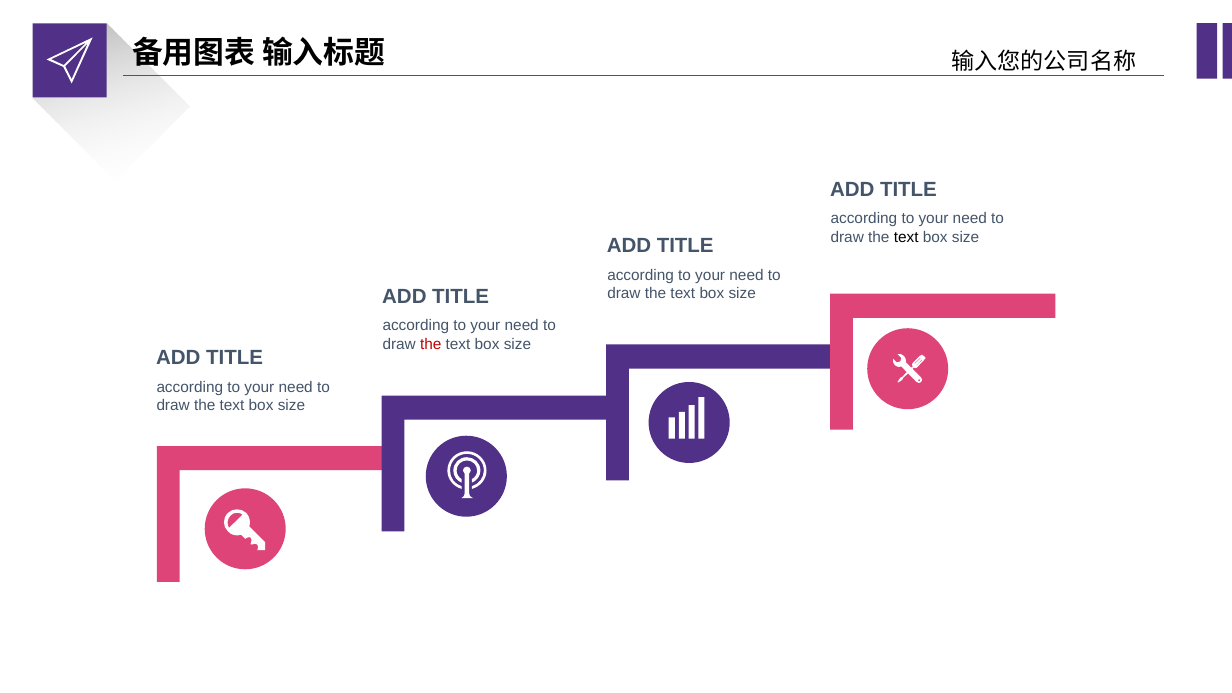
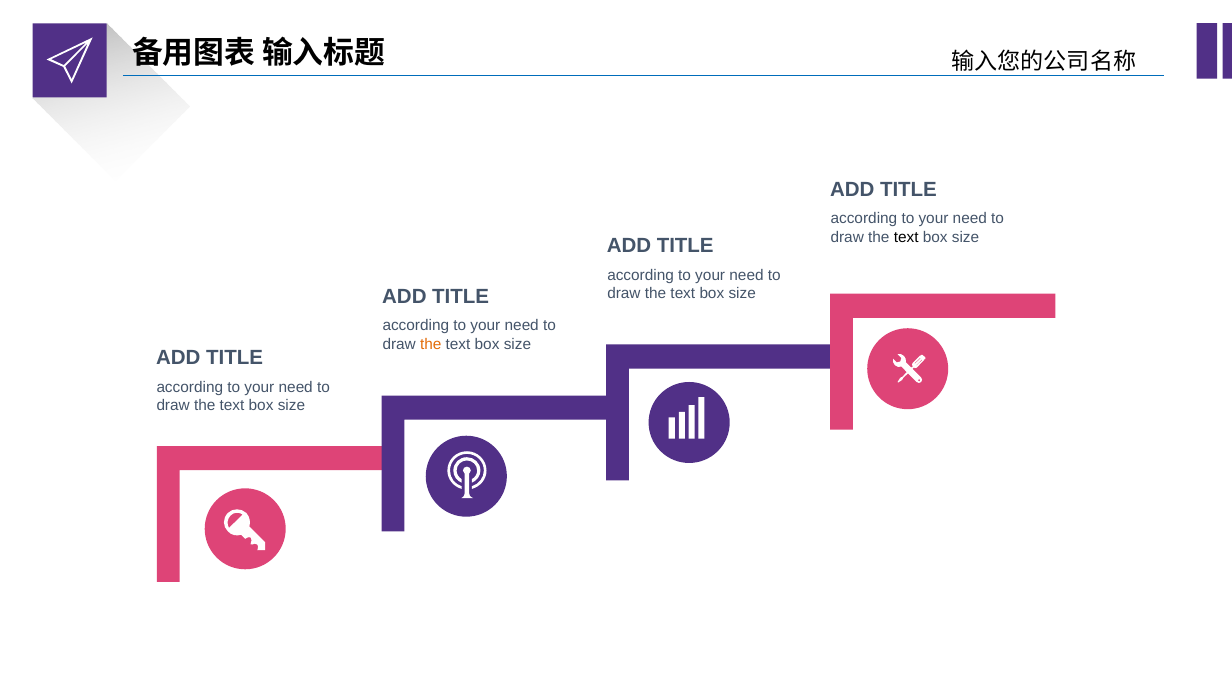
the at (431, 344) colour: red -> orange
